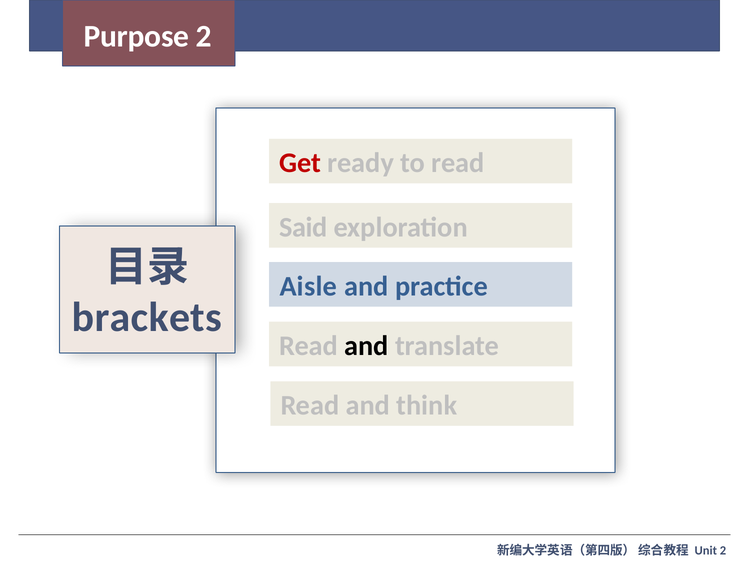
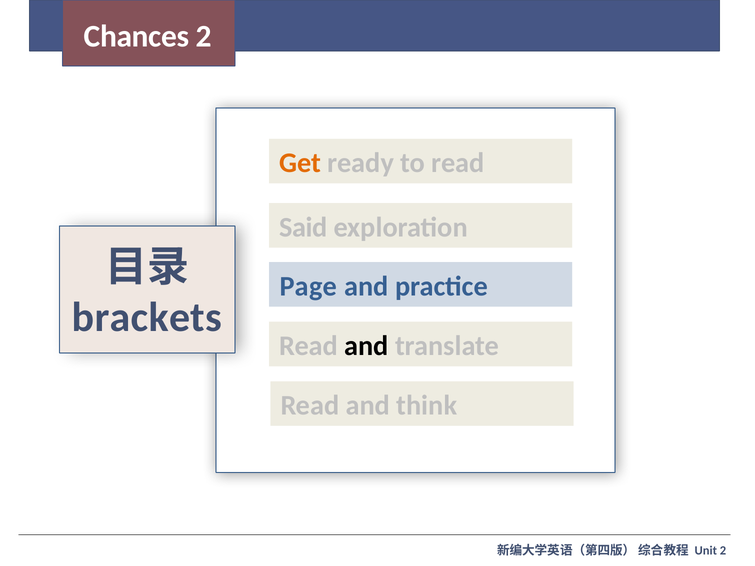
Purpose: Purpose -> Chances
Get colour: red -> orange
Aisle: Aisle -> Page
